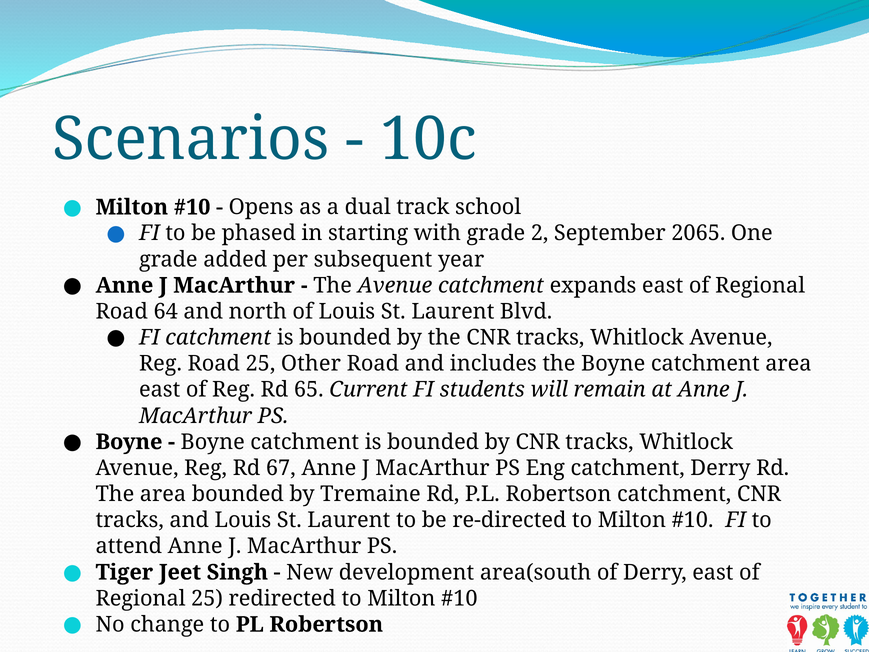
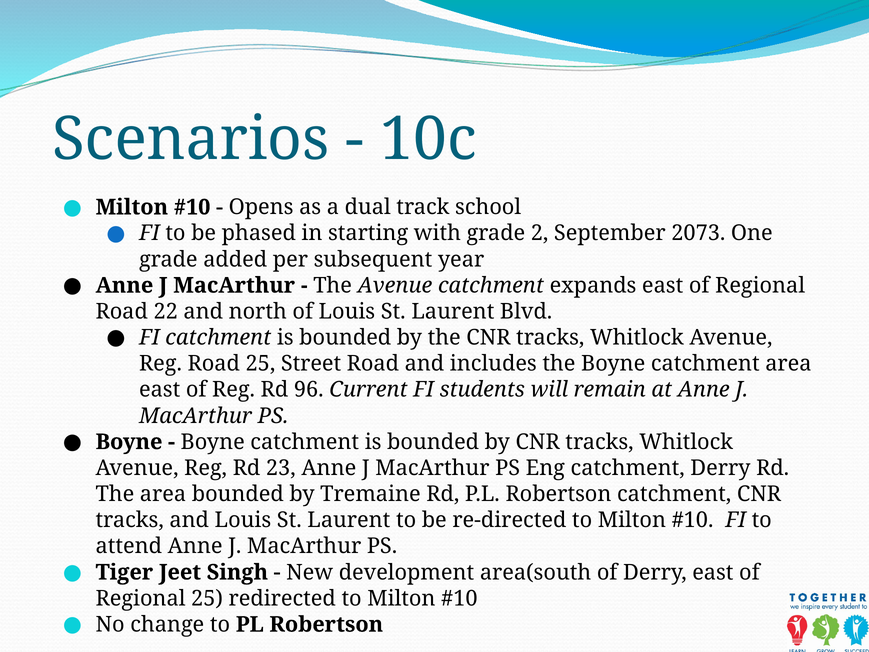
2065: 2065 -> 2073
64: 64 -> 22
Other: Other -> Street
65: 65 -> 96
67: 67 -> 23
